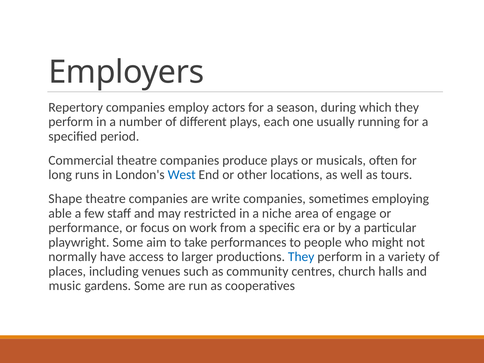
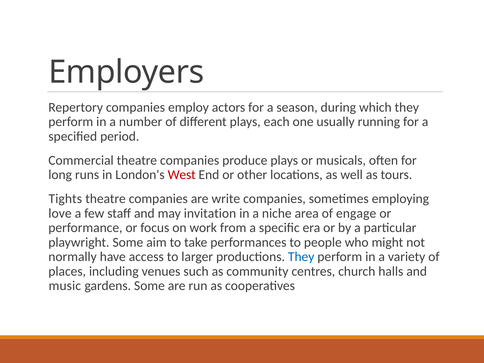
West colour: blue -> red
Shape: Shape -> Tights
able: able -> love
restricted: restricted -> invitation
